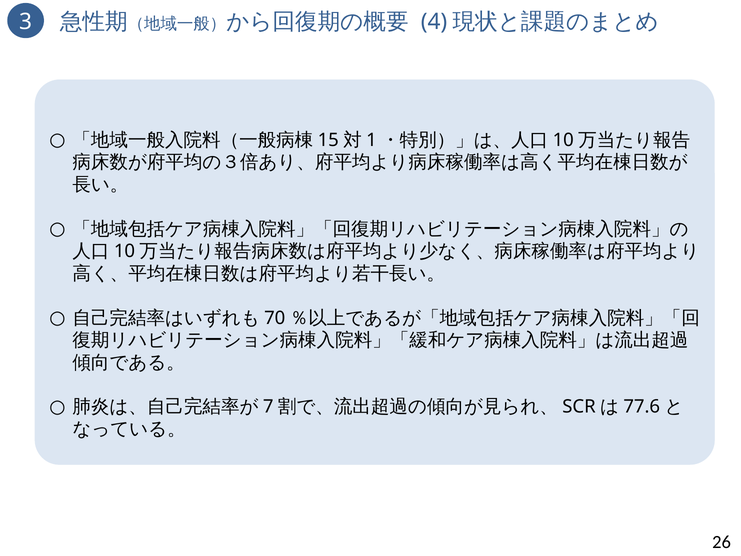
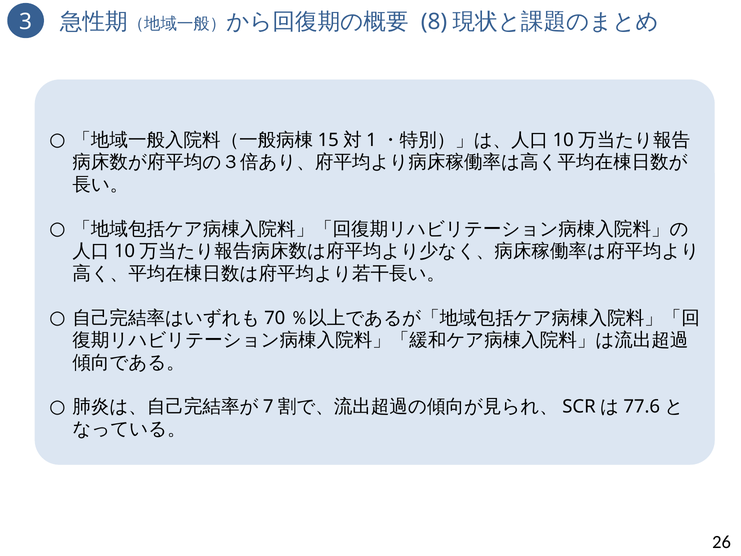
4: 4 -> 8
